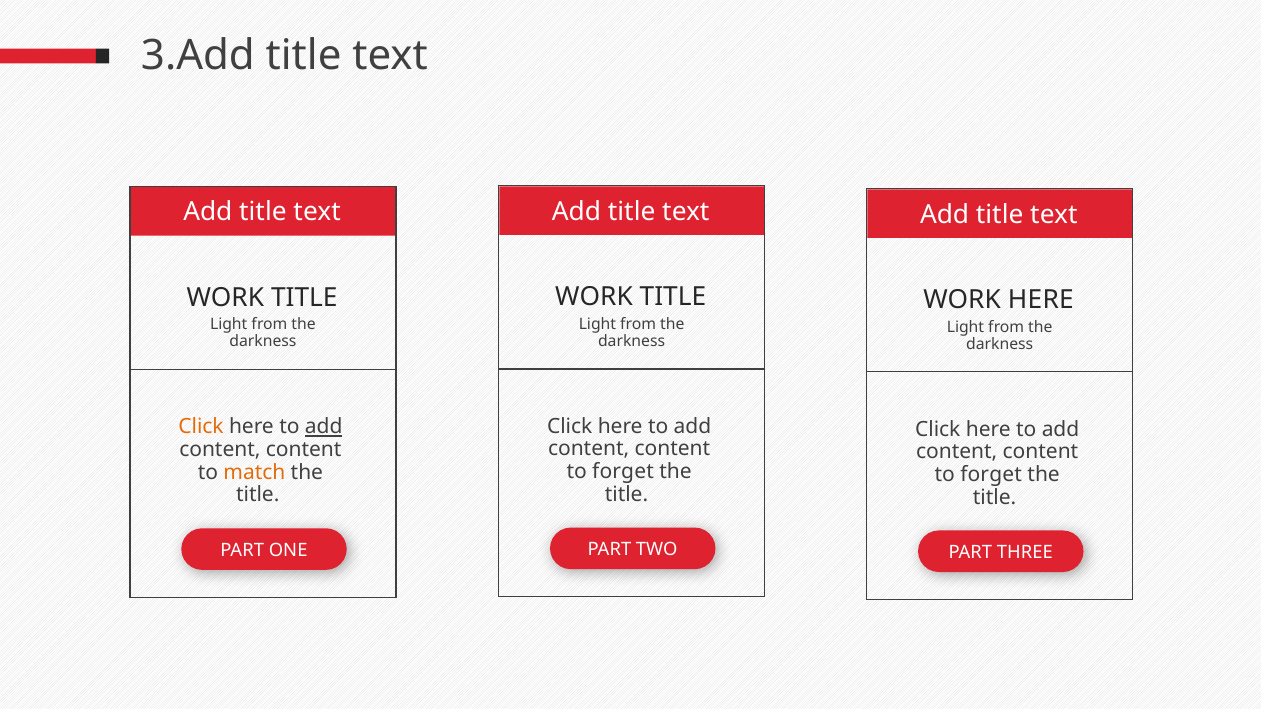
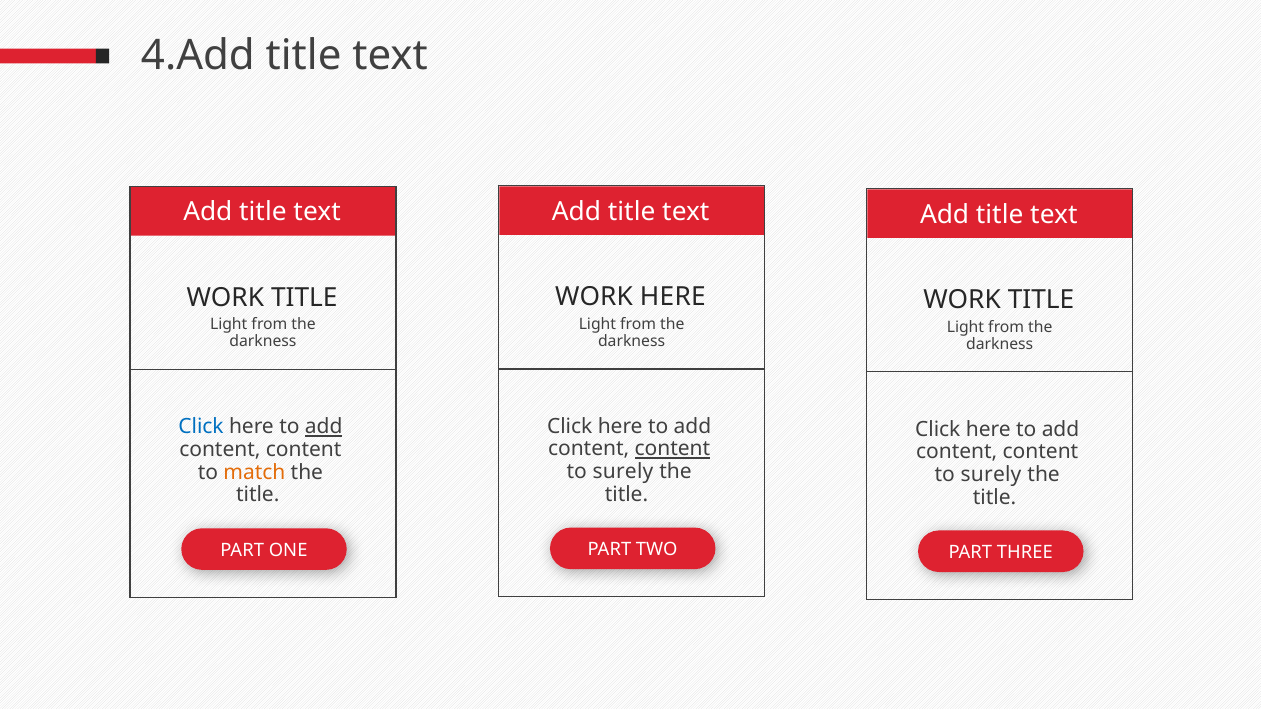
3.Add: 3.Add -> 4.Add
TITLE at (673, 297): TITLE -> HERE
HERE at (1041, 300): HERE -> TITLE
Click at (201, 427) colour: orange -> blue
content at (672, 449) underline: none -> present
forget at (623, 472): forget -> surely
forget at (991, 475): forget -> surely
